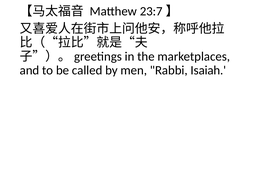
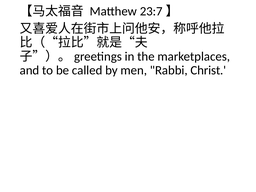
Isaiah: Isaiah -> Christ
